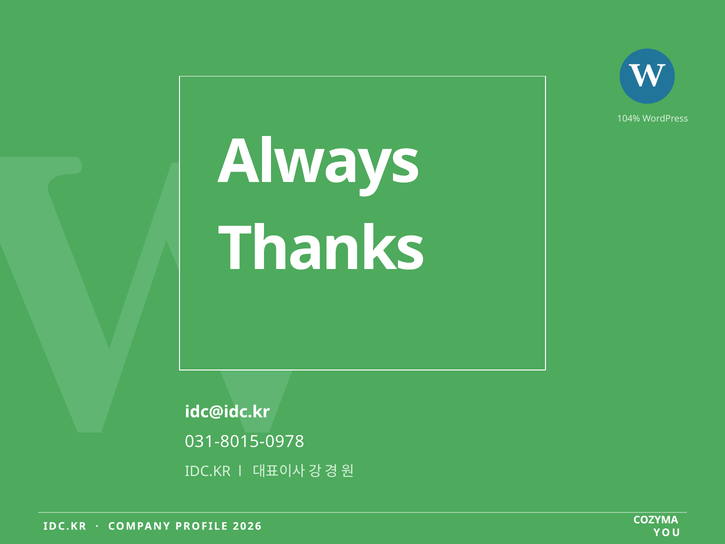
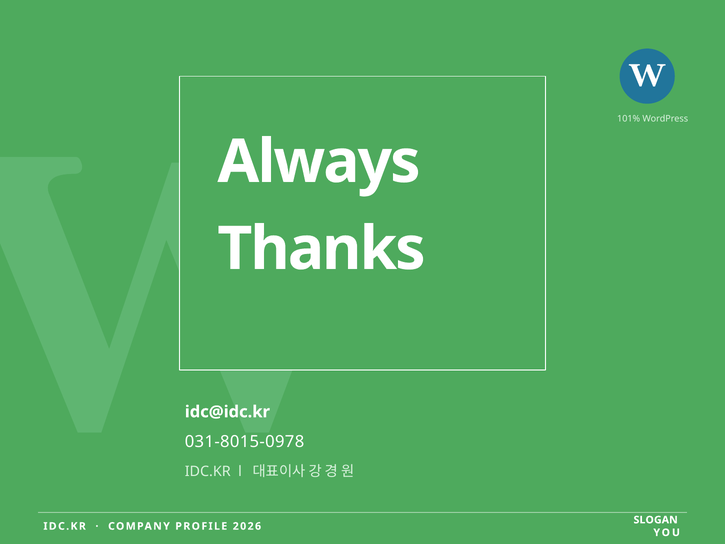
104%: 104% -> 101%
COZYMA: COZYMA -> SLOGAN
